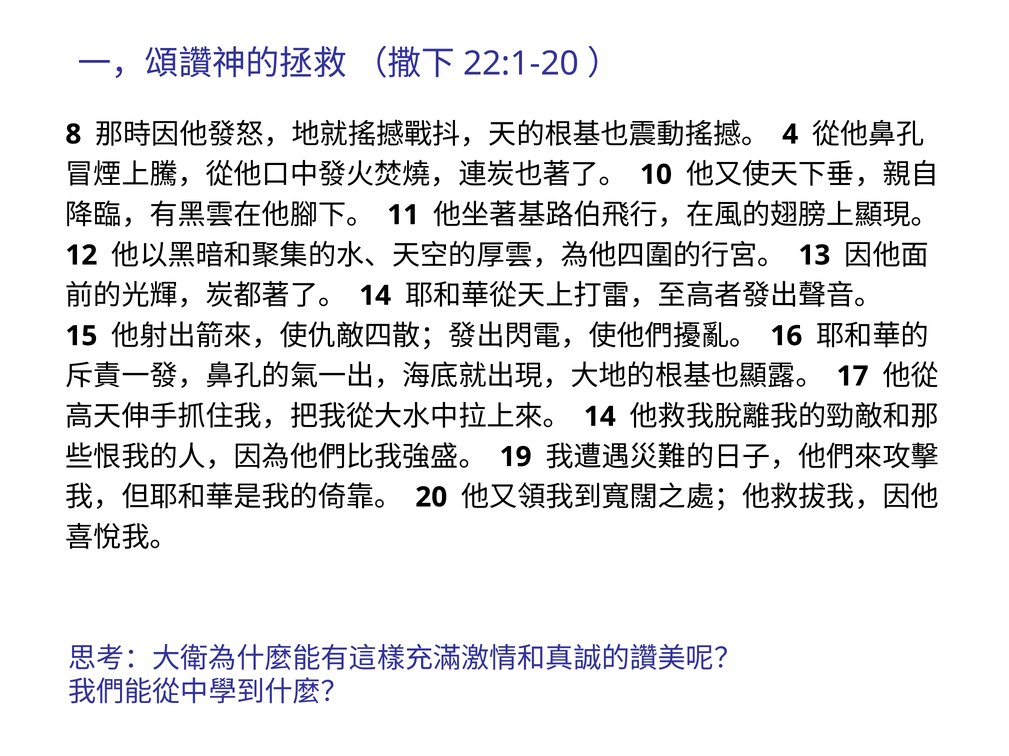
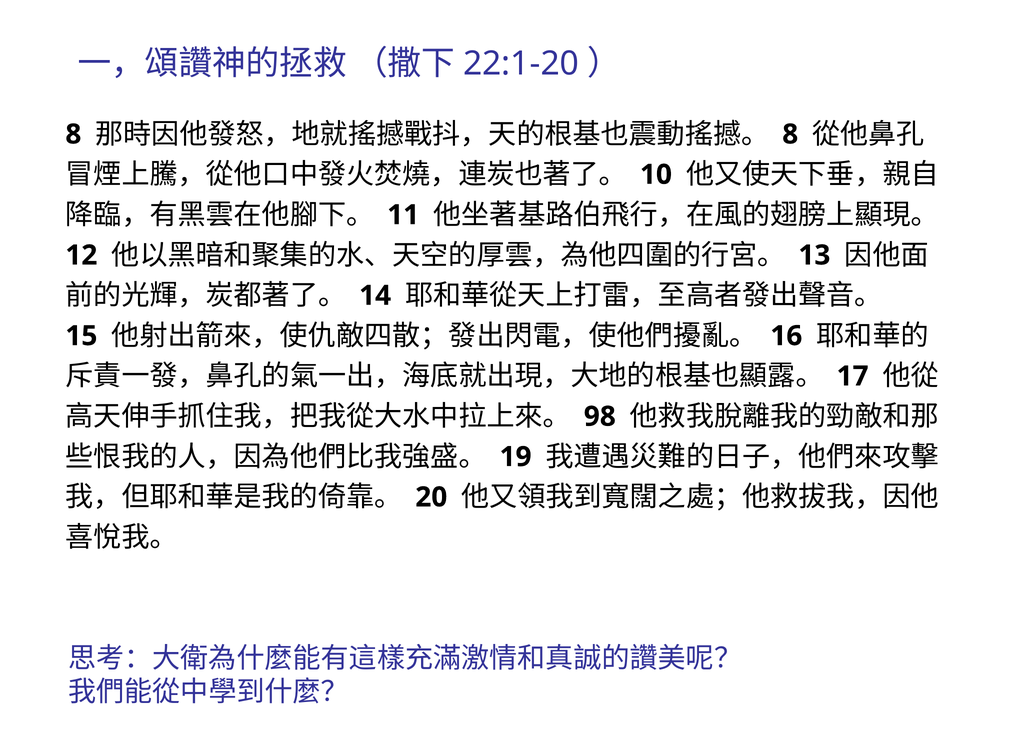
4 at (790, 134): 4 -> 8
14 at (600, 417): 14 -> 98
